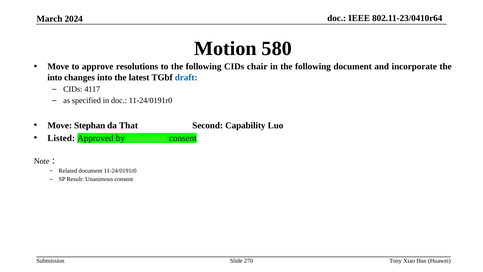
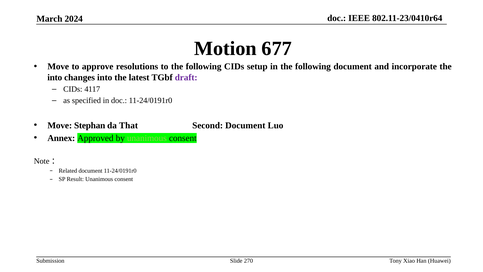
580: 580 -> 677
chair: chair -> setup
draft colour: blue -> purple
Second Capability: Capability -> Document
Listed: Listed -> Annex
